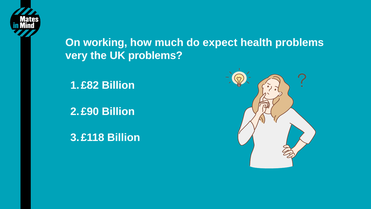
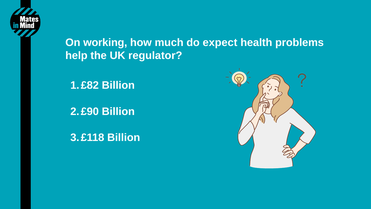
very: very -> help
UK problems: problems -> regulator
